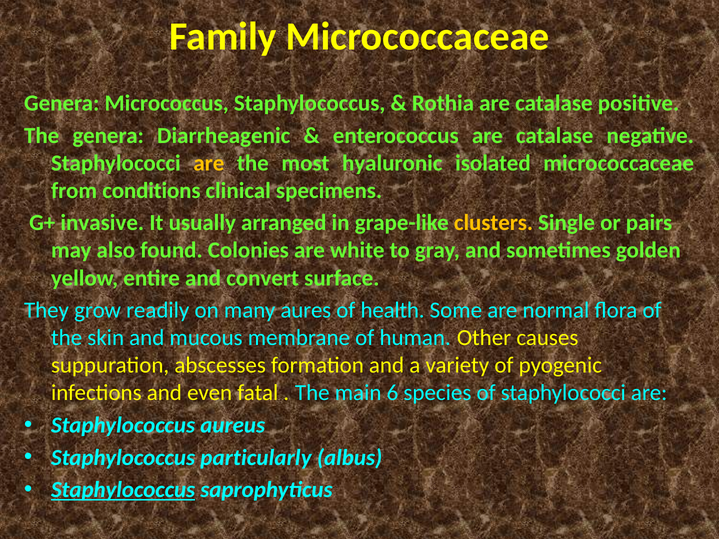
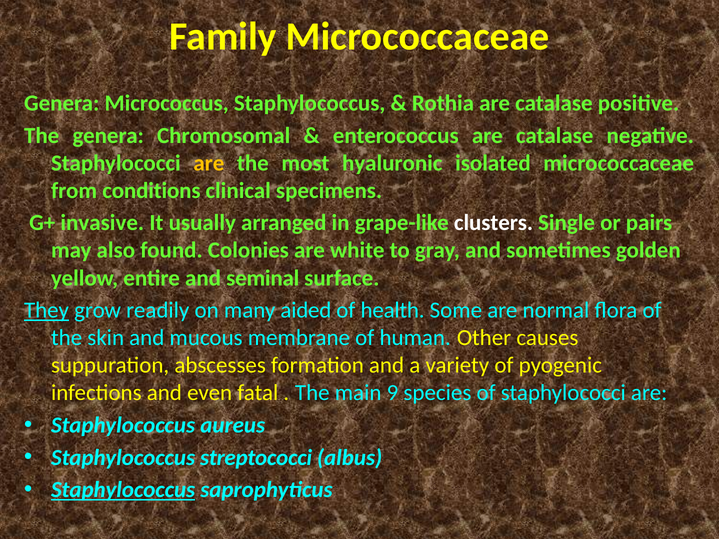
Diarrheagenic: Diarrheagenic -> Chromosomal
clusters colour: yellow -> white
convert: convert -> seminal
They underline: none -> present
aures: aures -> aided
6: 6 -> 9
particularly: particularly -> streptococci
